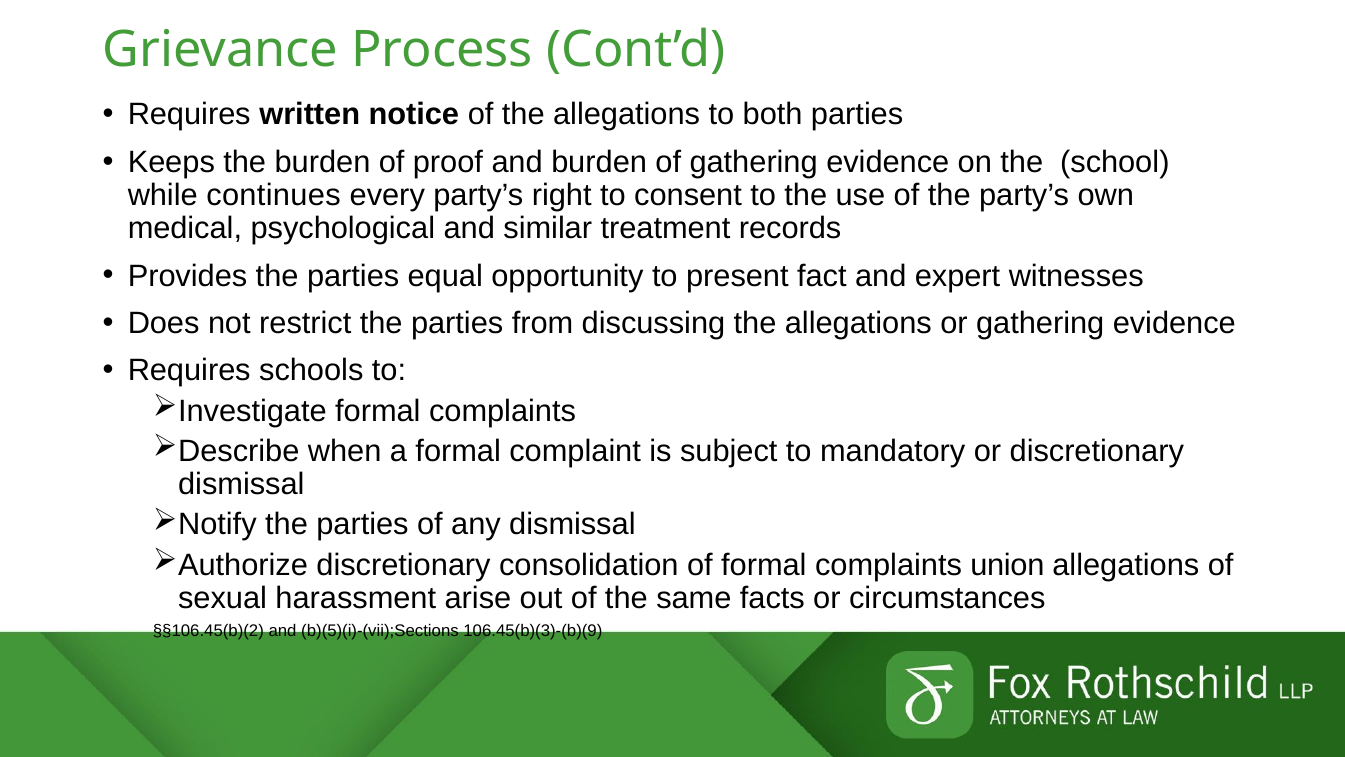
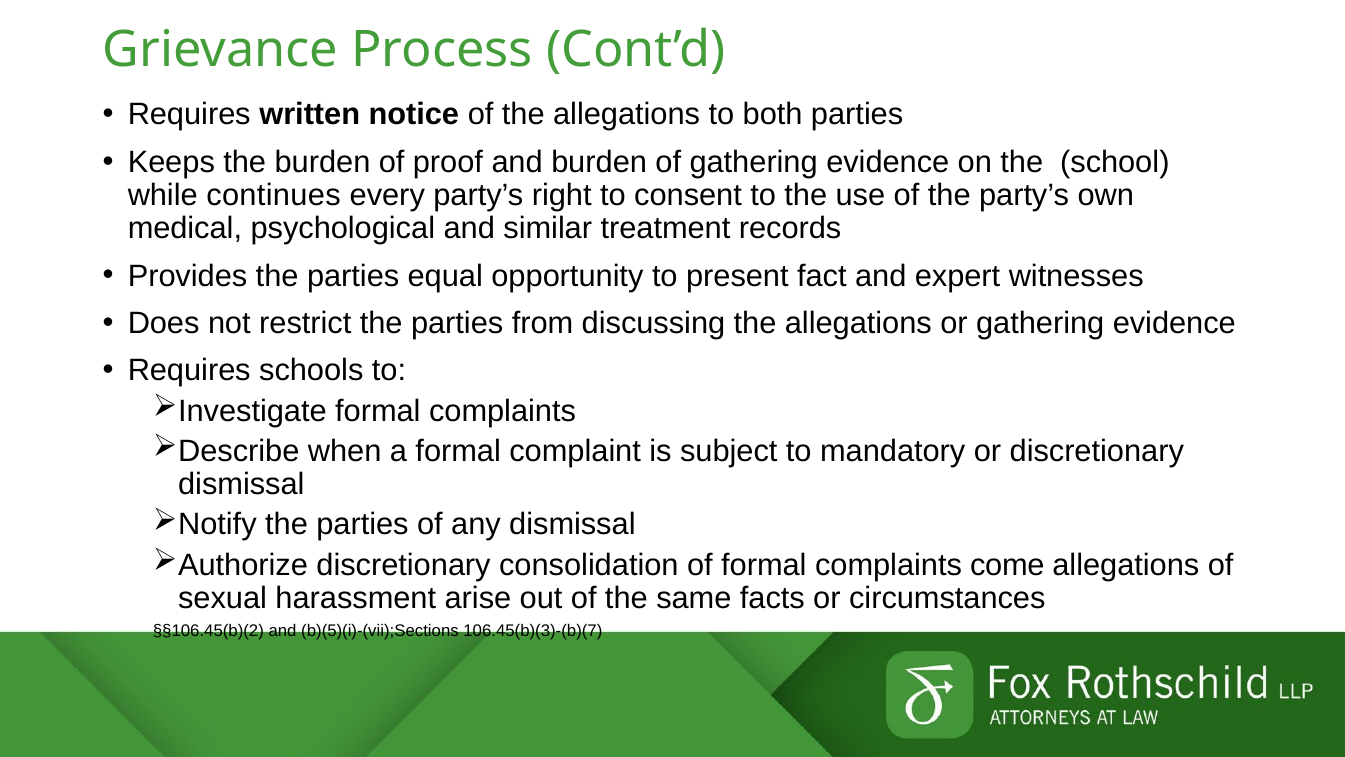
union: union -> come
106.45(b)(3)-(b)(9: 106.45(b)(3)-(b)(9 -> 106.45(b)(3)-(b)(7
